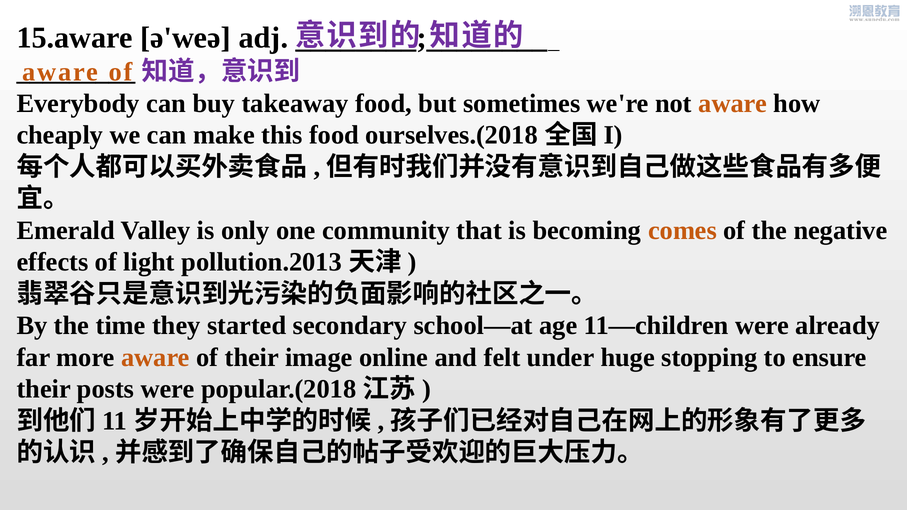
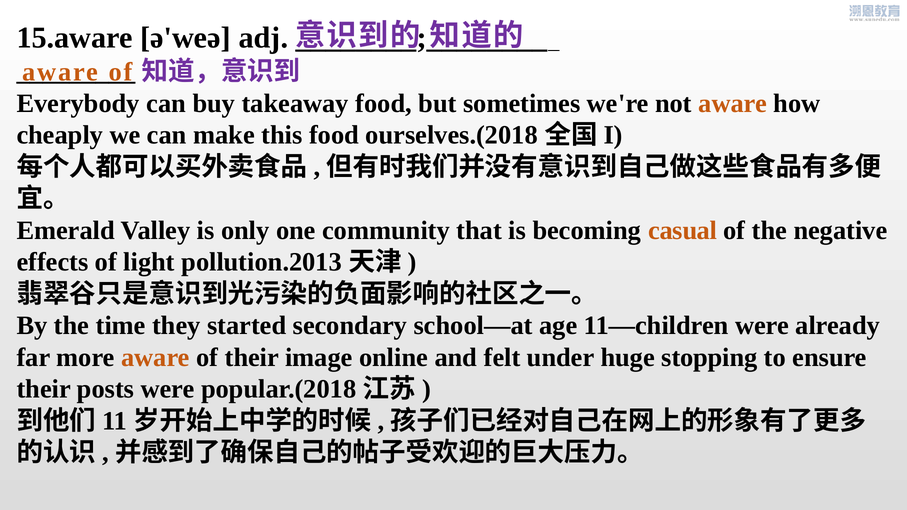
comes: comes -> casual
